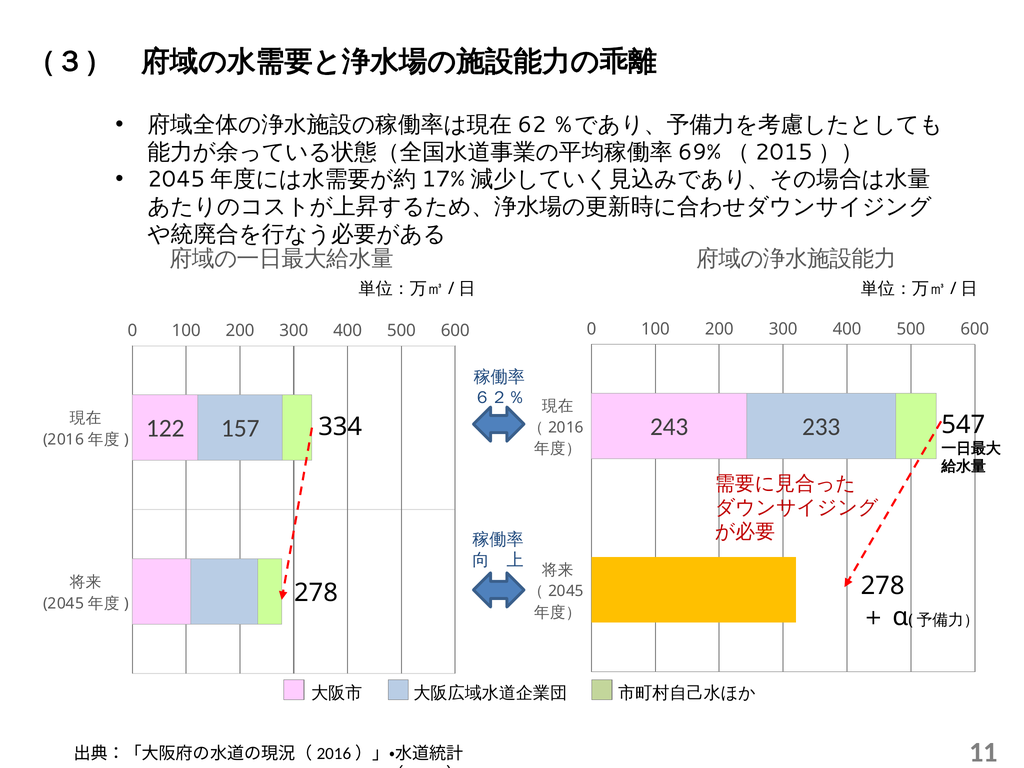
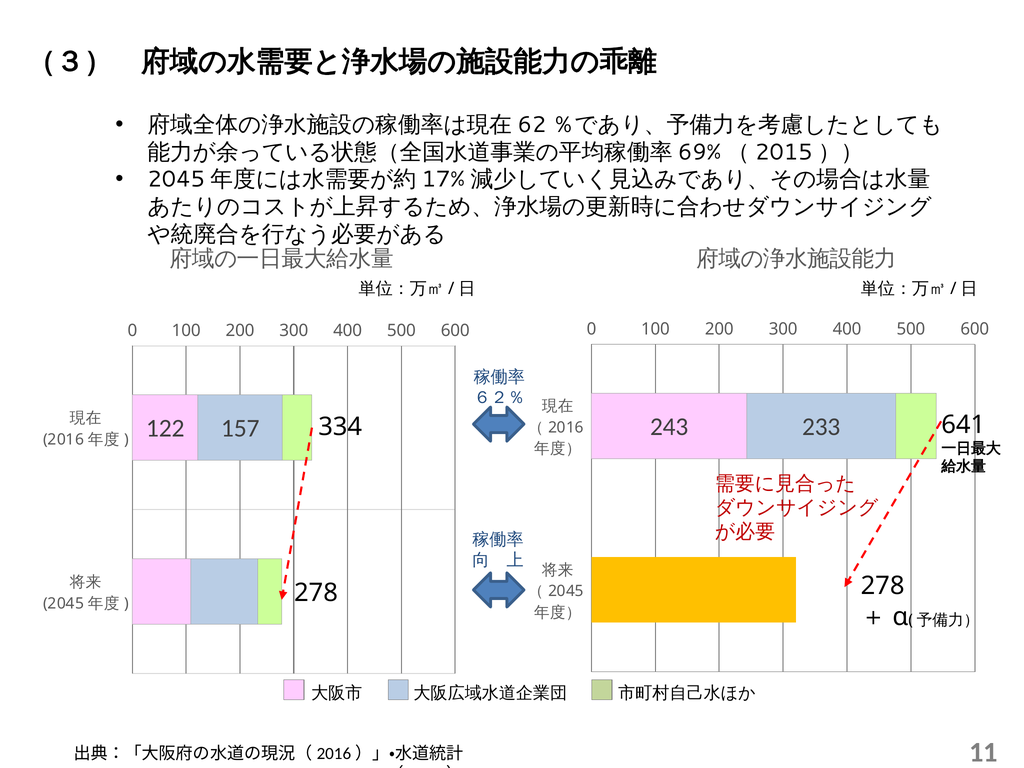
547: 547 -> 641
